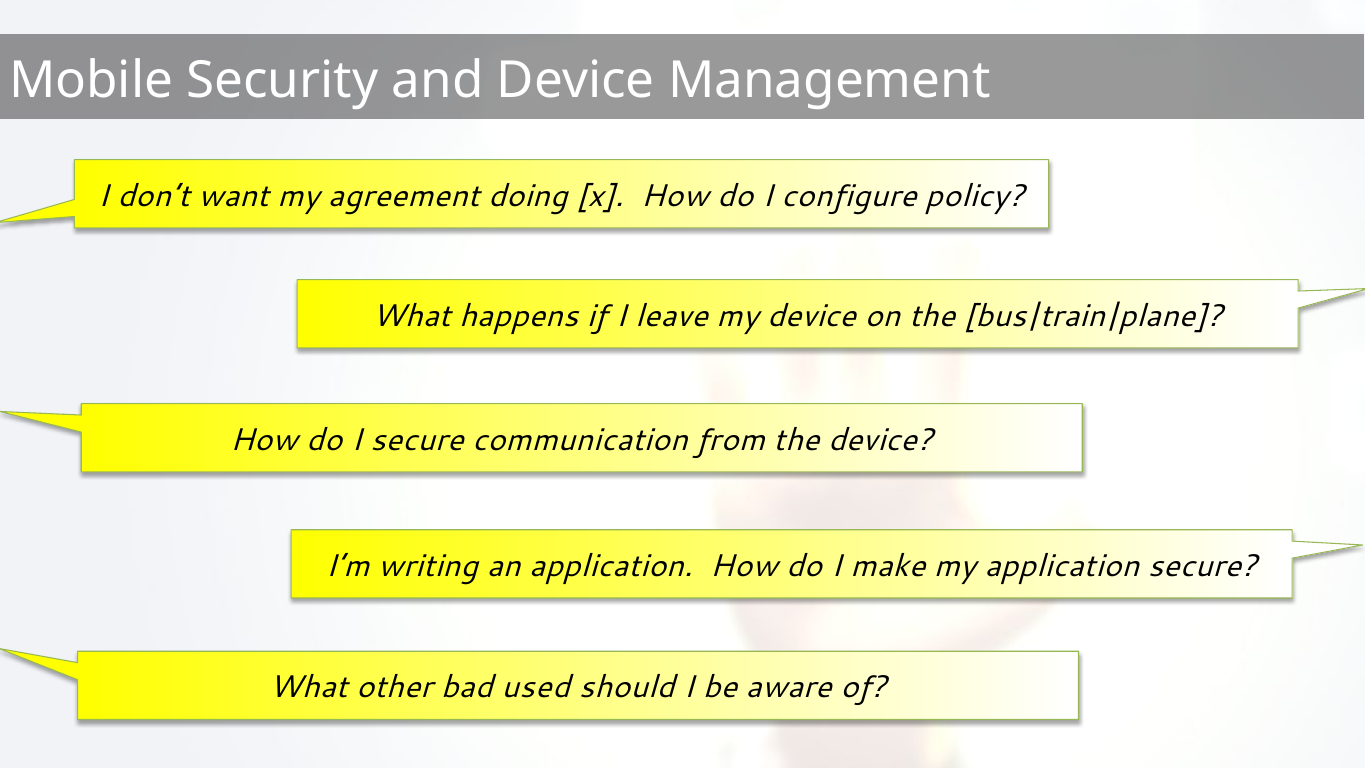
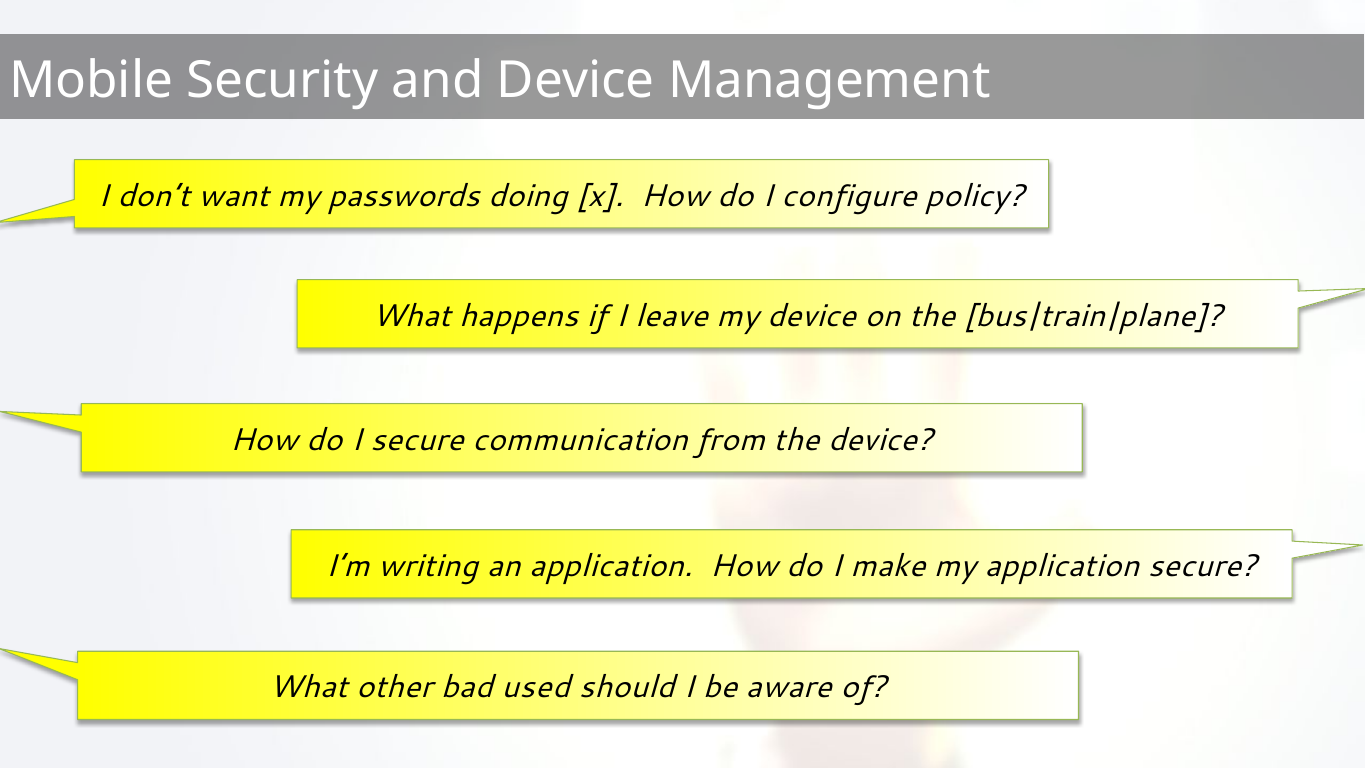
agreement: agreement -> passwords
